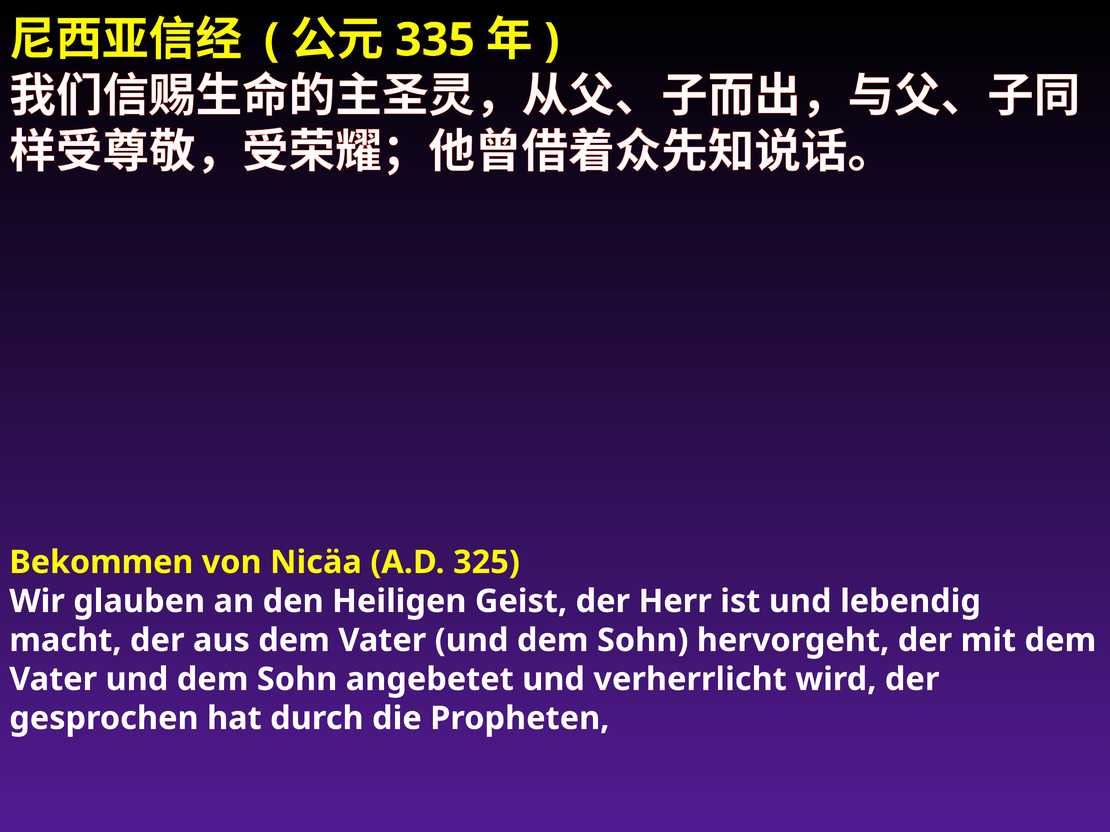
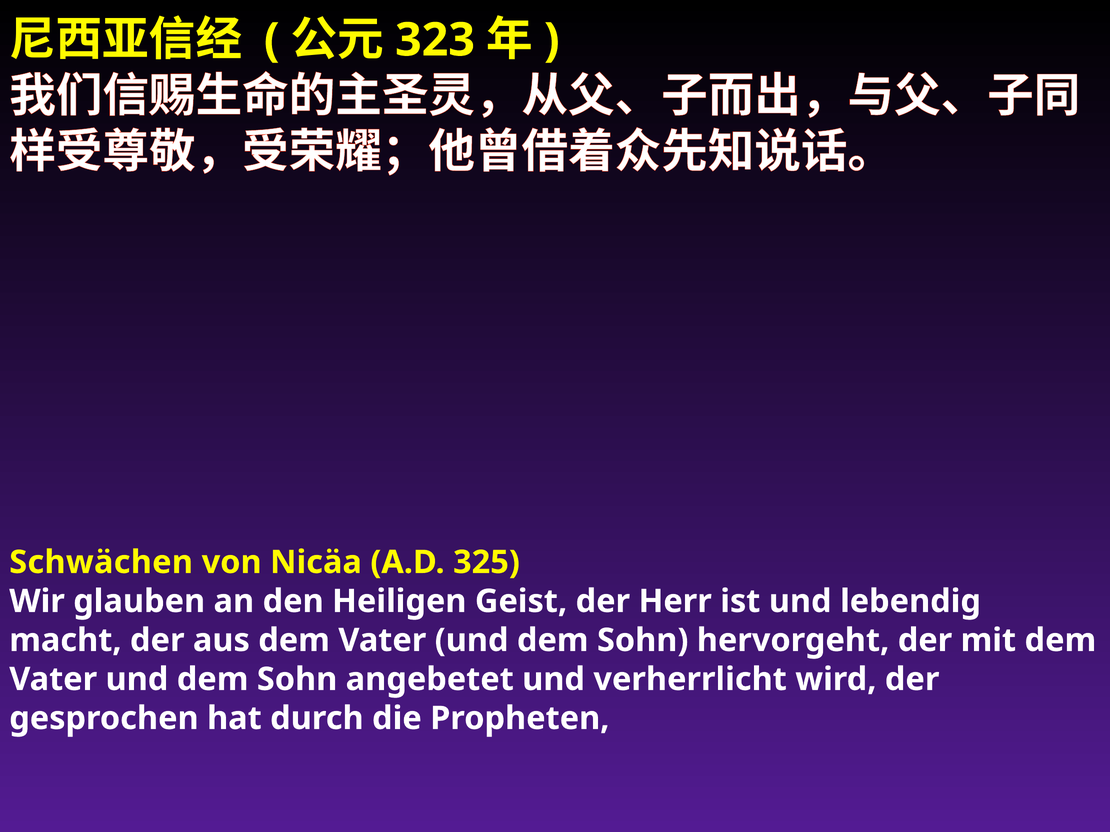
335: 335 -> 323
Bekommen: Bekommen -> Schwächen
